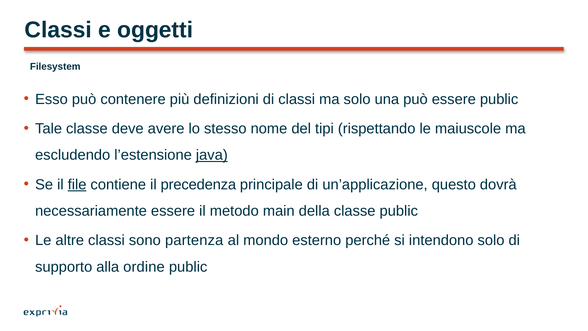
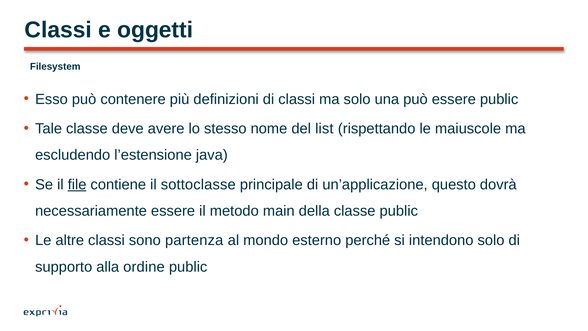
tipi: tipi -> list
java underline: present -> none
precedenza: precedenza -> sottoclasse
